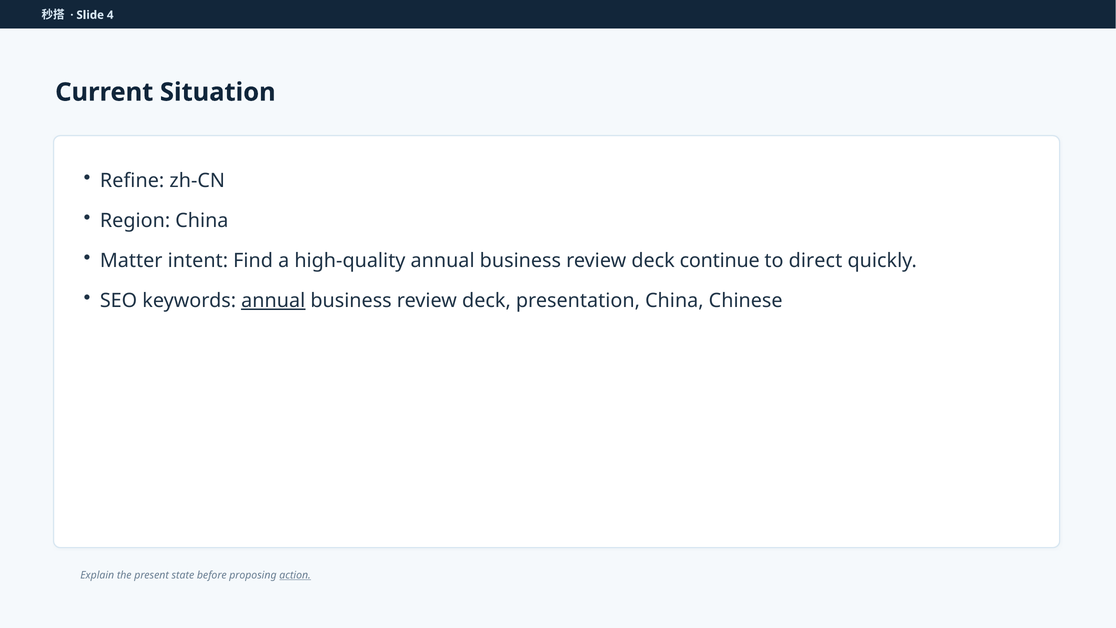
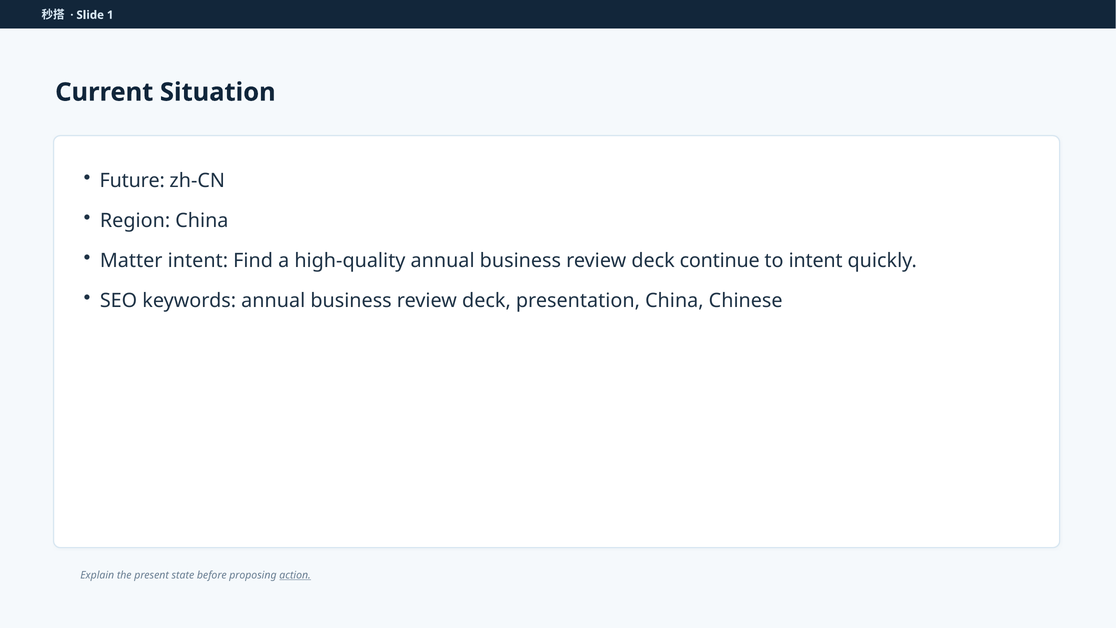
4: 4 -> 1
Refine: Refine -> Future
to direct: direct -> intent
annual at (273, 301) underline: present -> none
